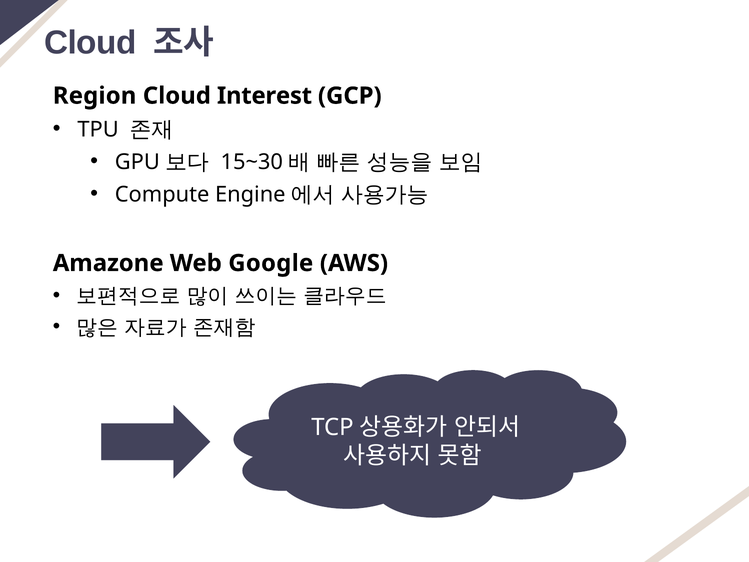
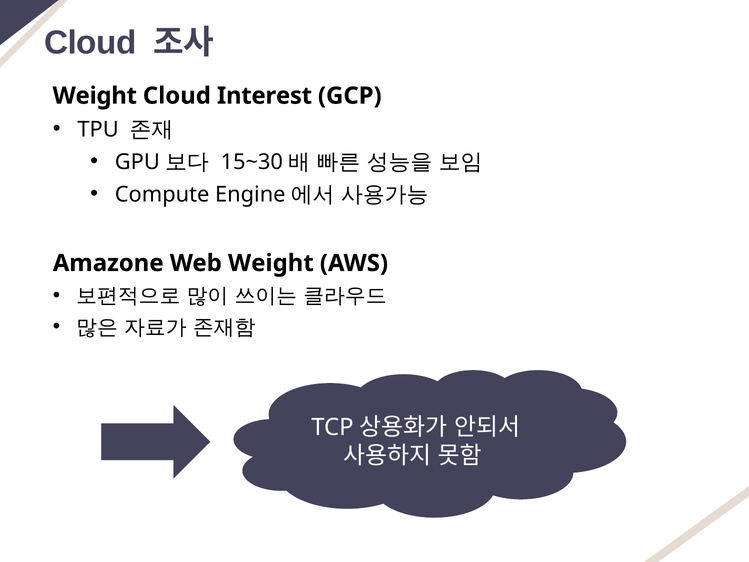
Region at (95, 96): Region -> Weight
Web Google: Google -> Weight
